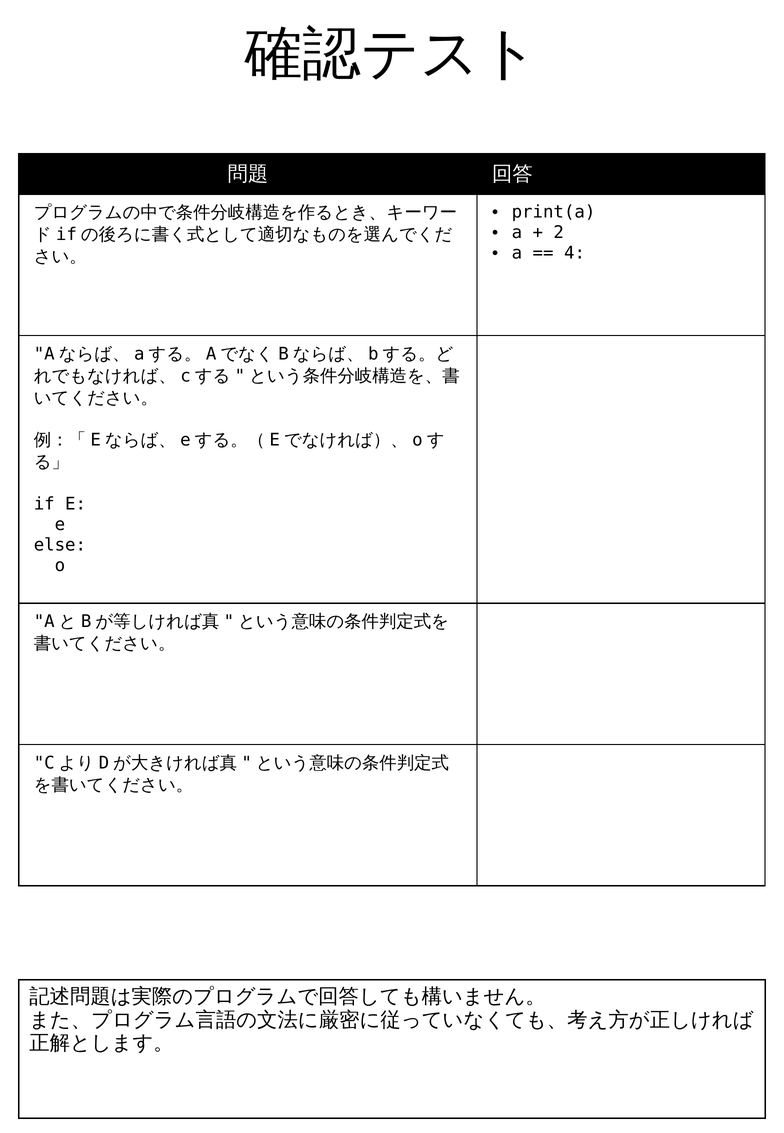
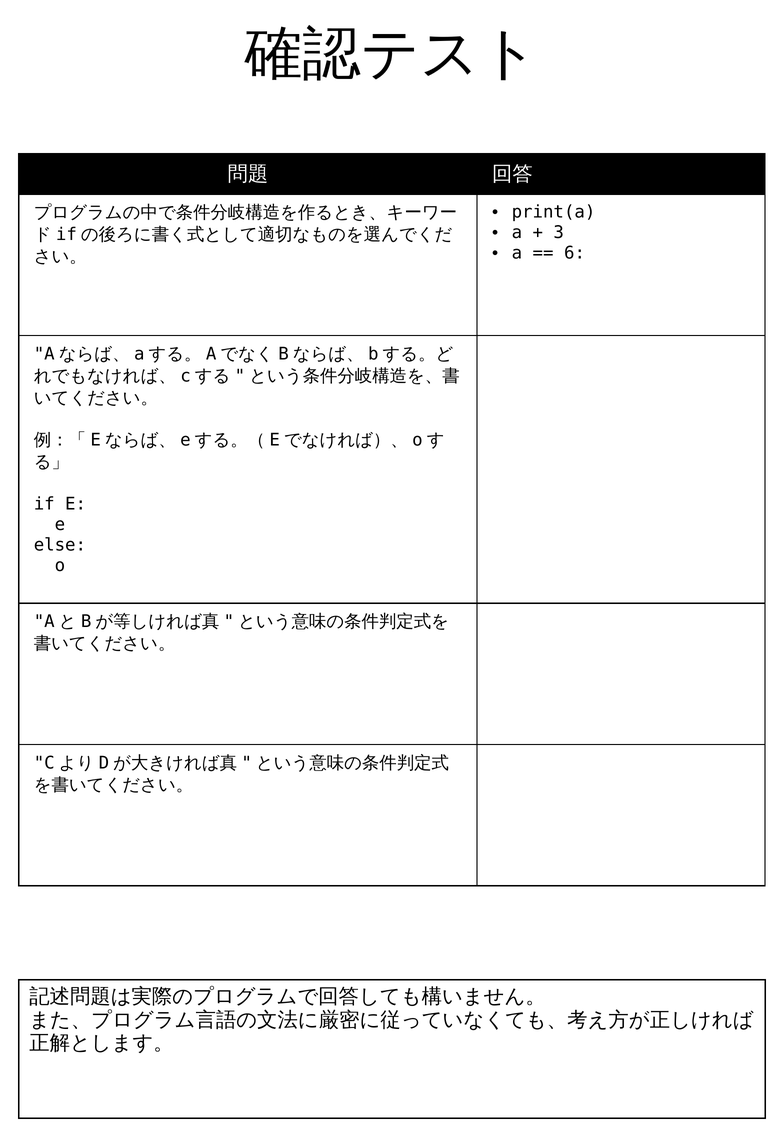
2: 2 -> 3
4: 4 -> 6
